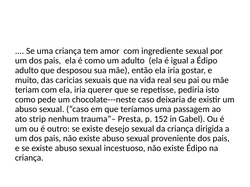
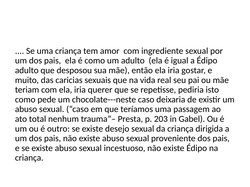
strip: strip -> total
152: 152 -> 203
